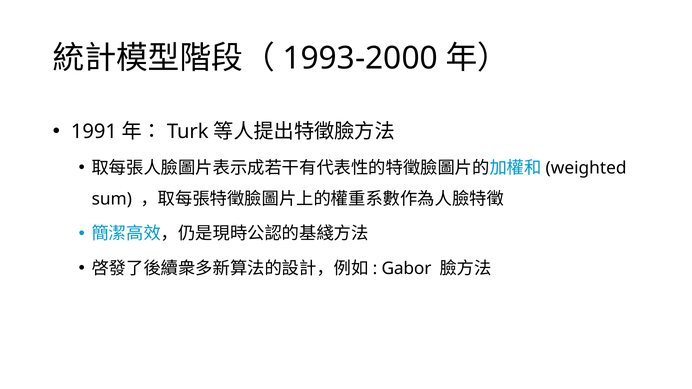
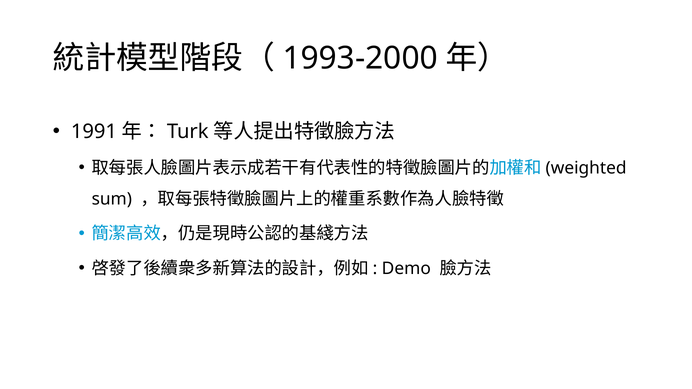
Gabor: Gabor -> Demo
